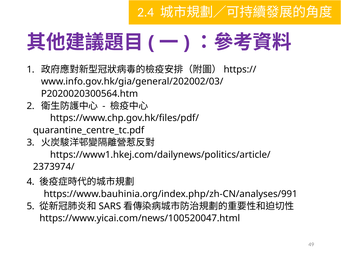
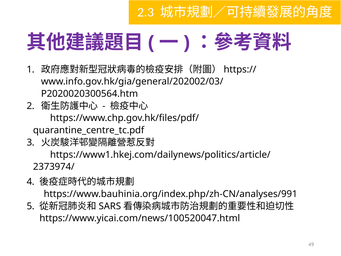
2.4: 2.4 -> 2.3
